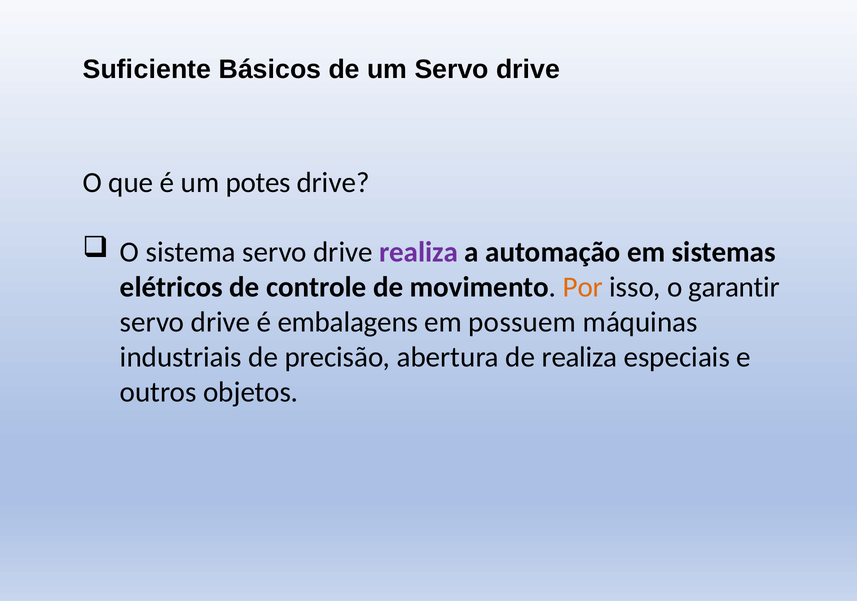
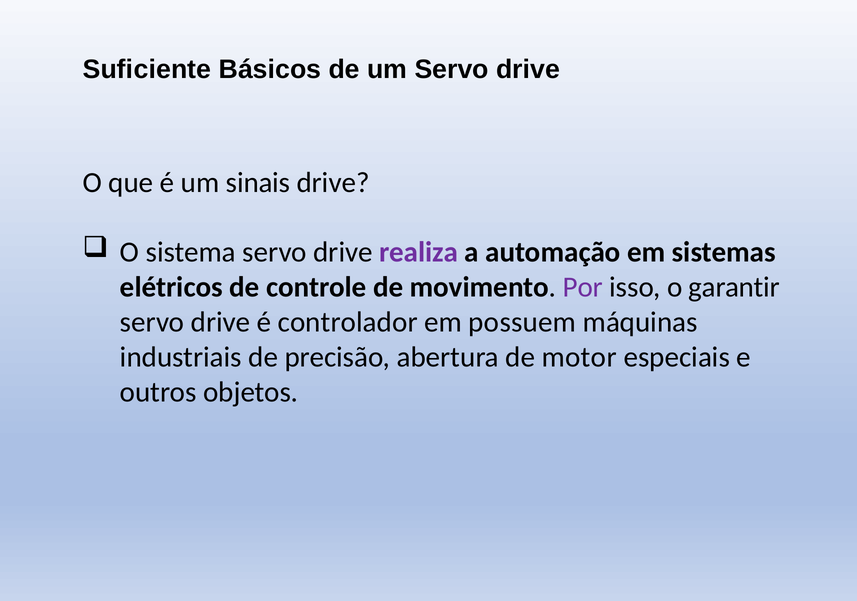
potes: potes -> sinais
Por colour: orange -> purple
embalagens: embalagens -> controlador
de realiza: realiza -> motor
